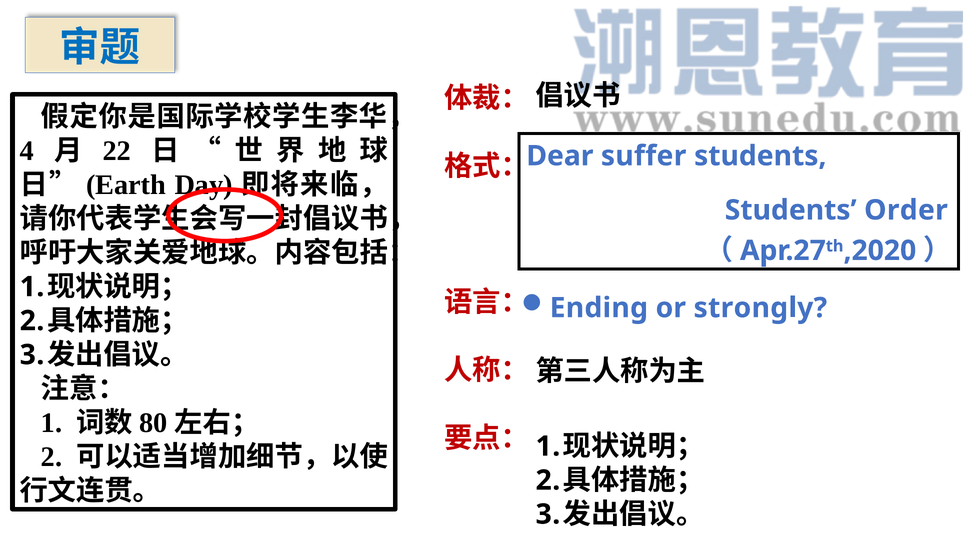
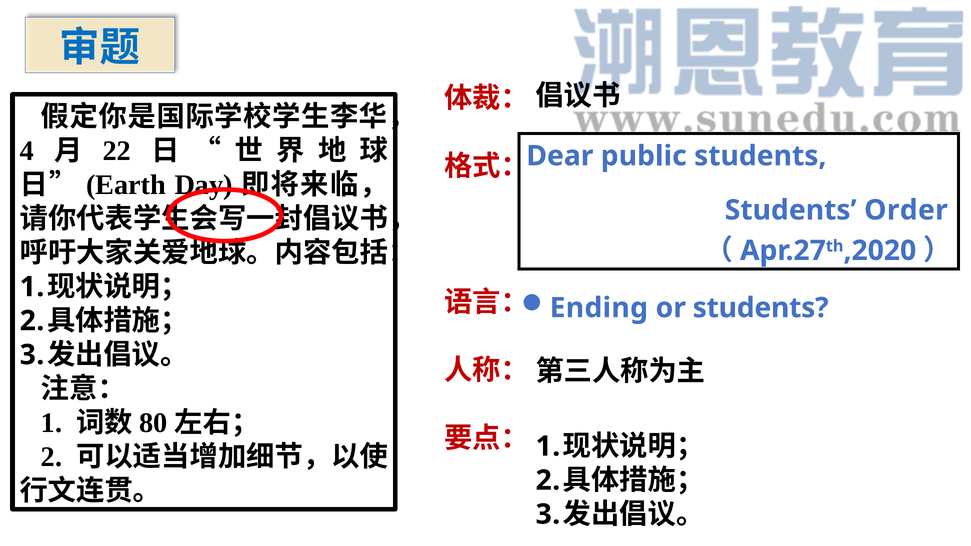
suffer: suffer -> public
or strongly: strongly -> students
